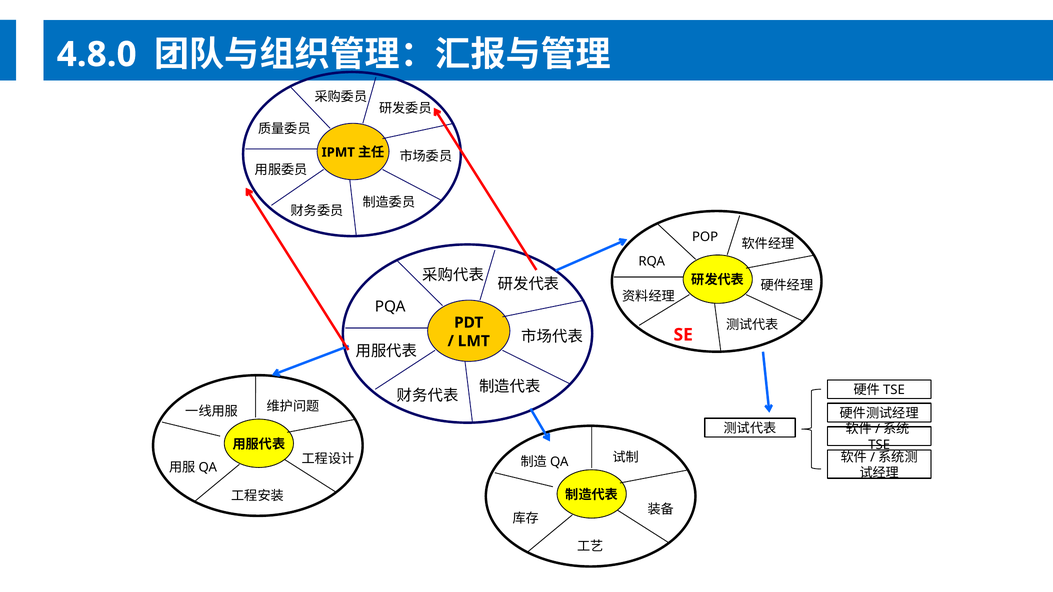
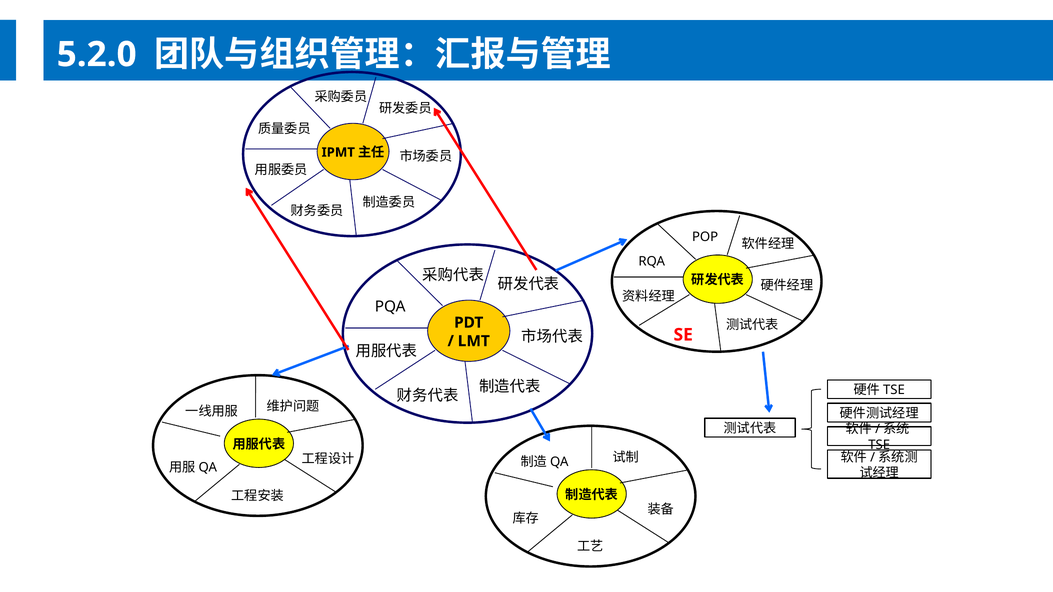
4.8.0: 4.8.0 -> 5.2.0
